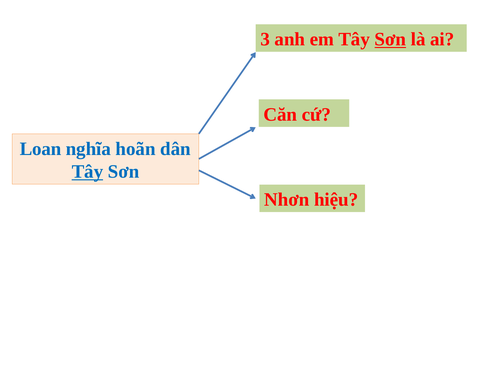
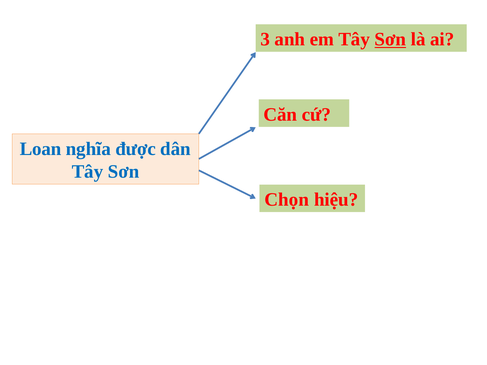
hoãn: hoãn -> được
Tây at (87, 172) underline: present -> none
Nhơn: Nhơn -> Chọn
